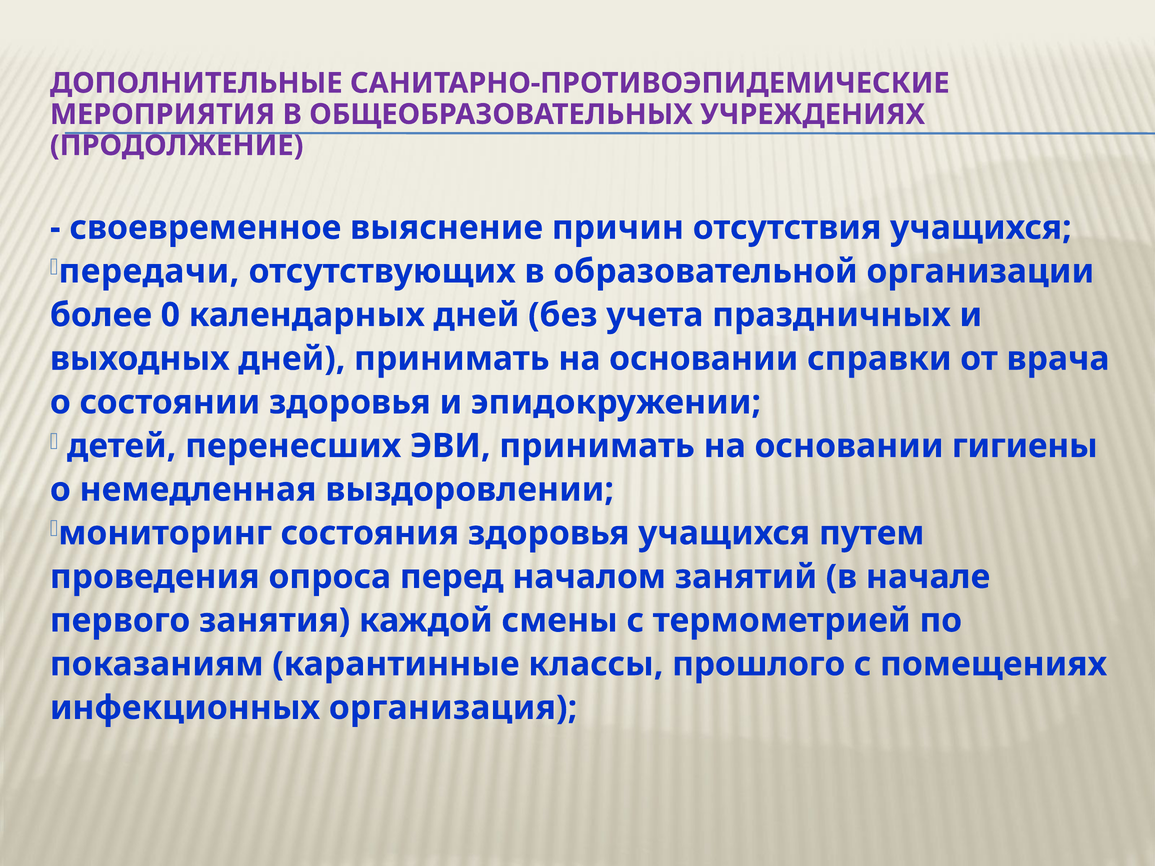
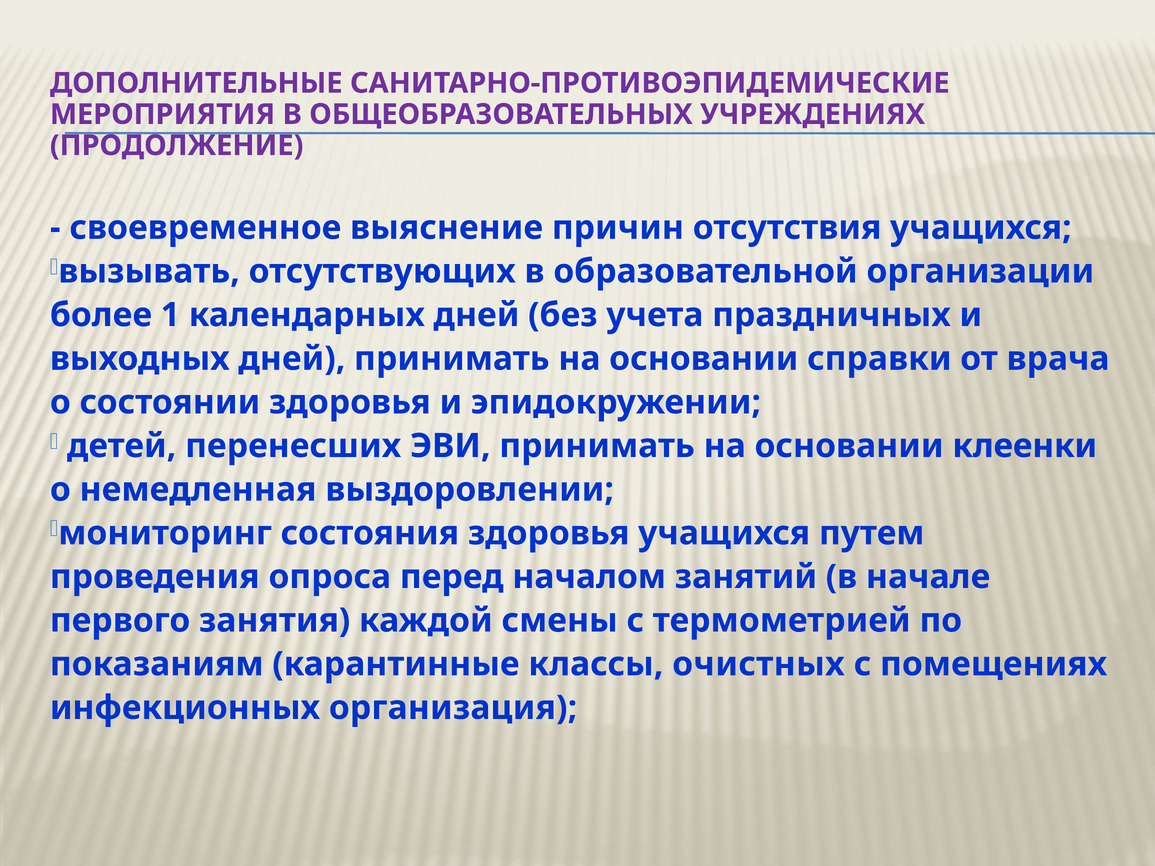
передачи: передачи -> вызывать
0: 0 -> 1
гигиены: гигиены -> клеенки
прошлого: прошлого -> очистных
